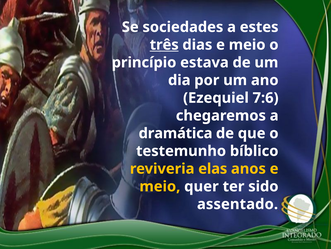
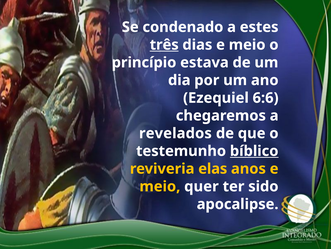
sociedades: sociedades -> condenado
7:6: 7:6 -> 6:6
dramática: dramática -> revelados
bíblico underline: none -> present
assentado: assentado -> apocalipse
